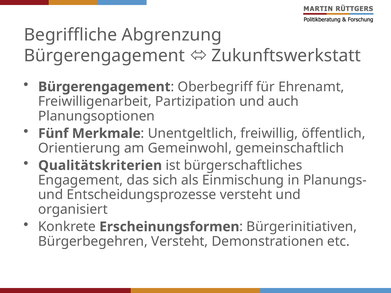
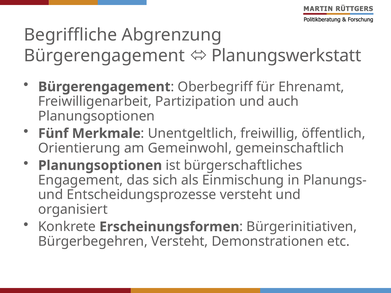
Zukunftswerkstatt: Zukunftswerkstatt -> Planungswerkstatt
Qualitätskriterien at (100, 166): Qualitätskriterien -> Planungsoptionen
